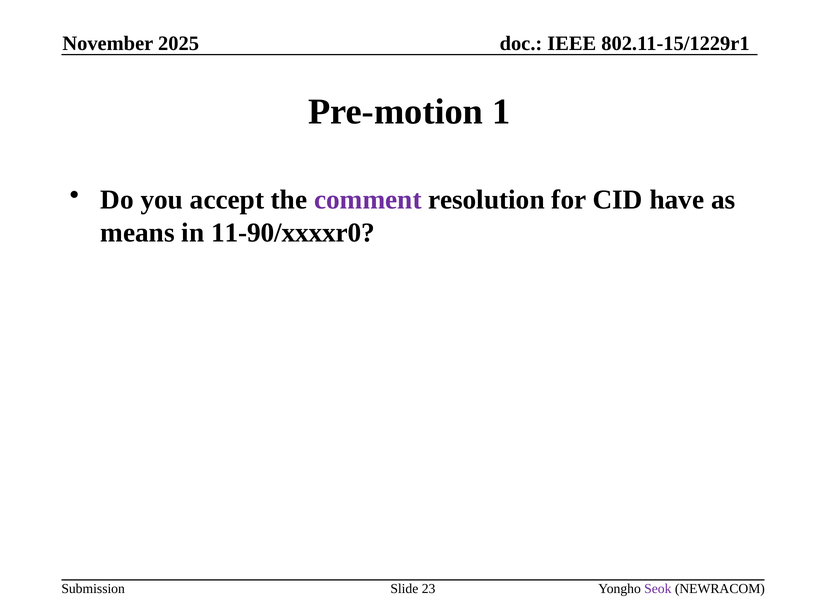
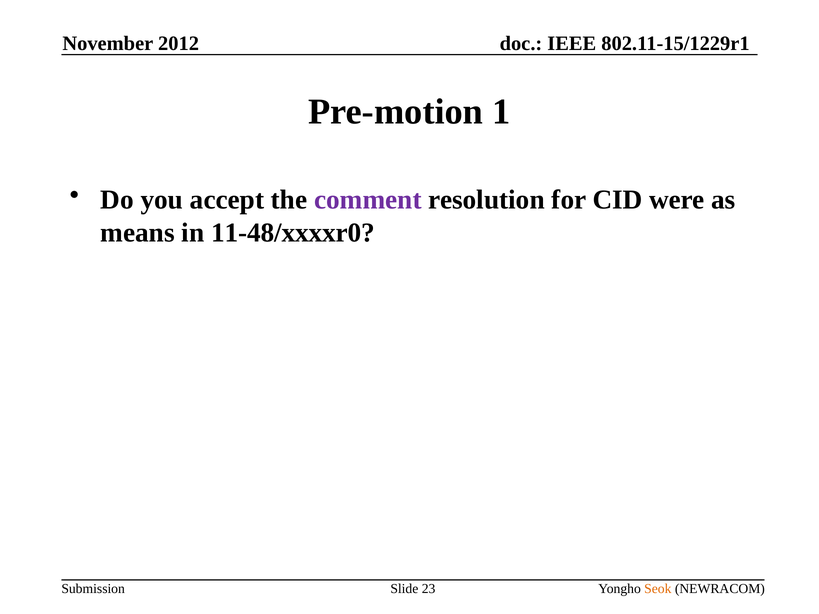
2025: 2025 -> 2012
have: have -> were
11-90/xxxxr0: 11-90/xxxxr0 -> 11-48/xxxxr0
Seok colour: purple -> orange
